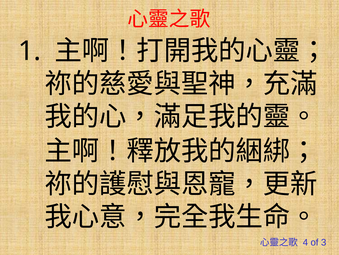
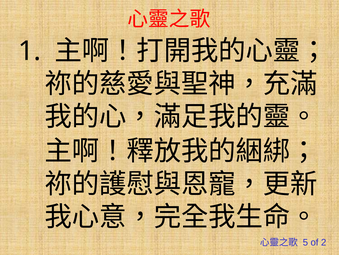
4: 4 -> 5
3: 3 -> 2
